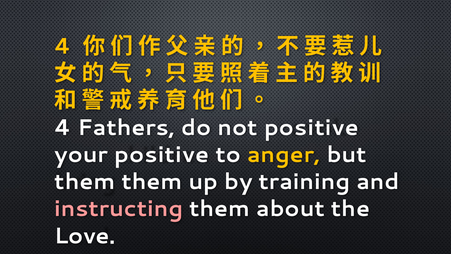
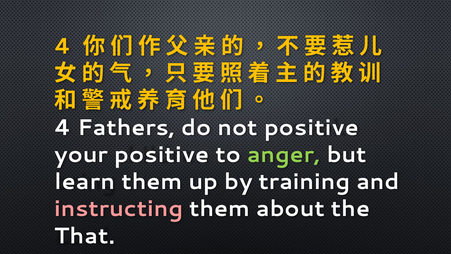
anger colour: yellow -> light green
them at (85, 182): them -> learn
Love: Love -> That
